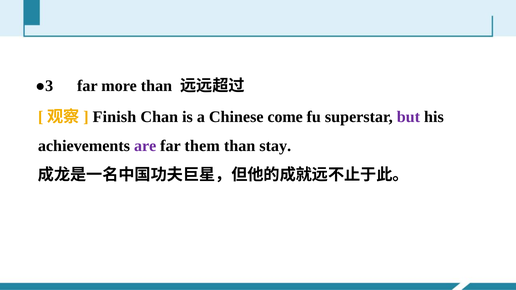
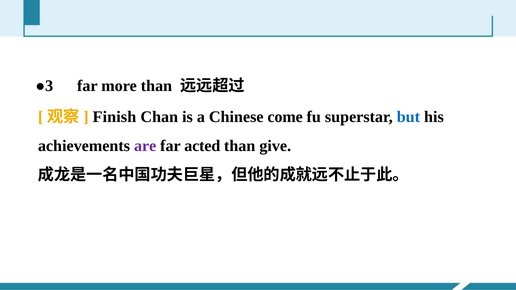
but colour: purple -> blue
them: them -> acted
stay: stay -> give
